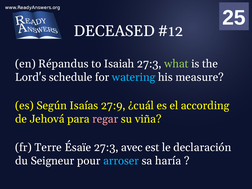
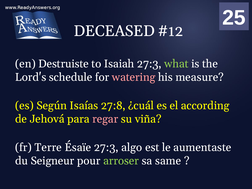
Répandus: Répandus -> Destruiste
watering colour: light blue -> pink
27:9: 27:9 -> 27:8
avec: avec -> algo
declaración: declaración -> aumentaste
arroser colour: light blue -> light green
haría: haría -> same
